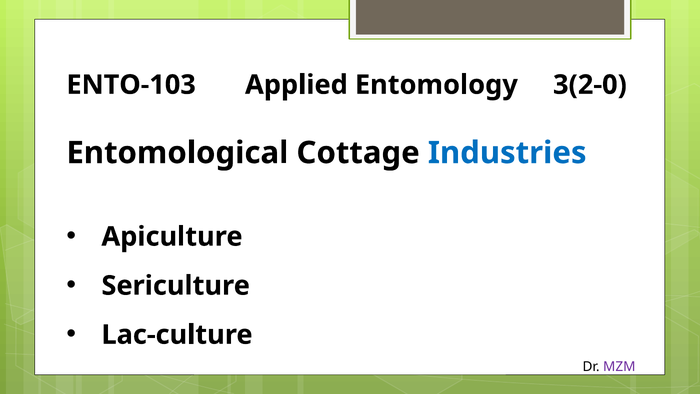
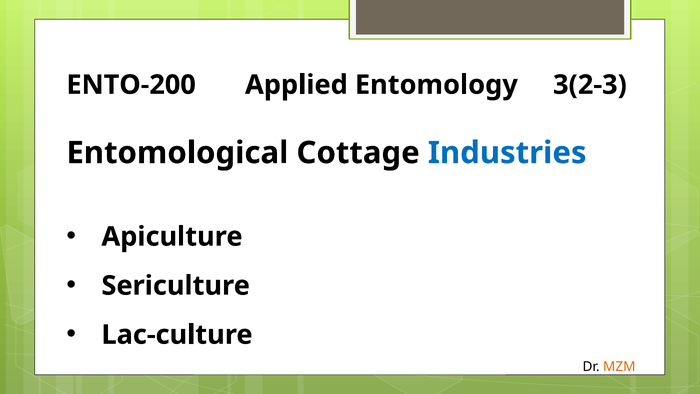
ENTO-103: ENTO-103 -> ENTO-200
3(2-0: 3(2-0 -> 3(2-3
MZM colour: purple -> orange
